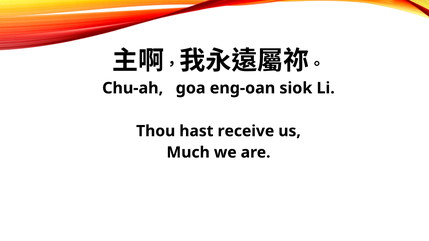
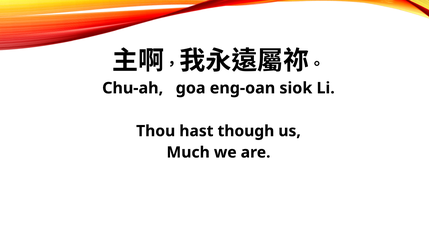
receive: receive -> though
